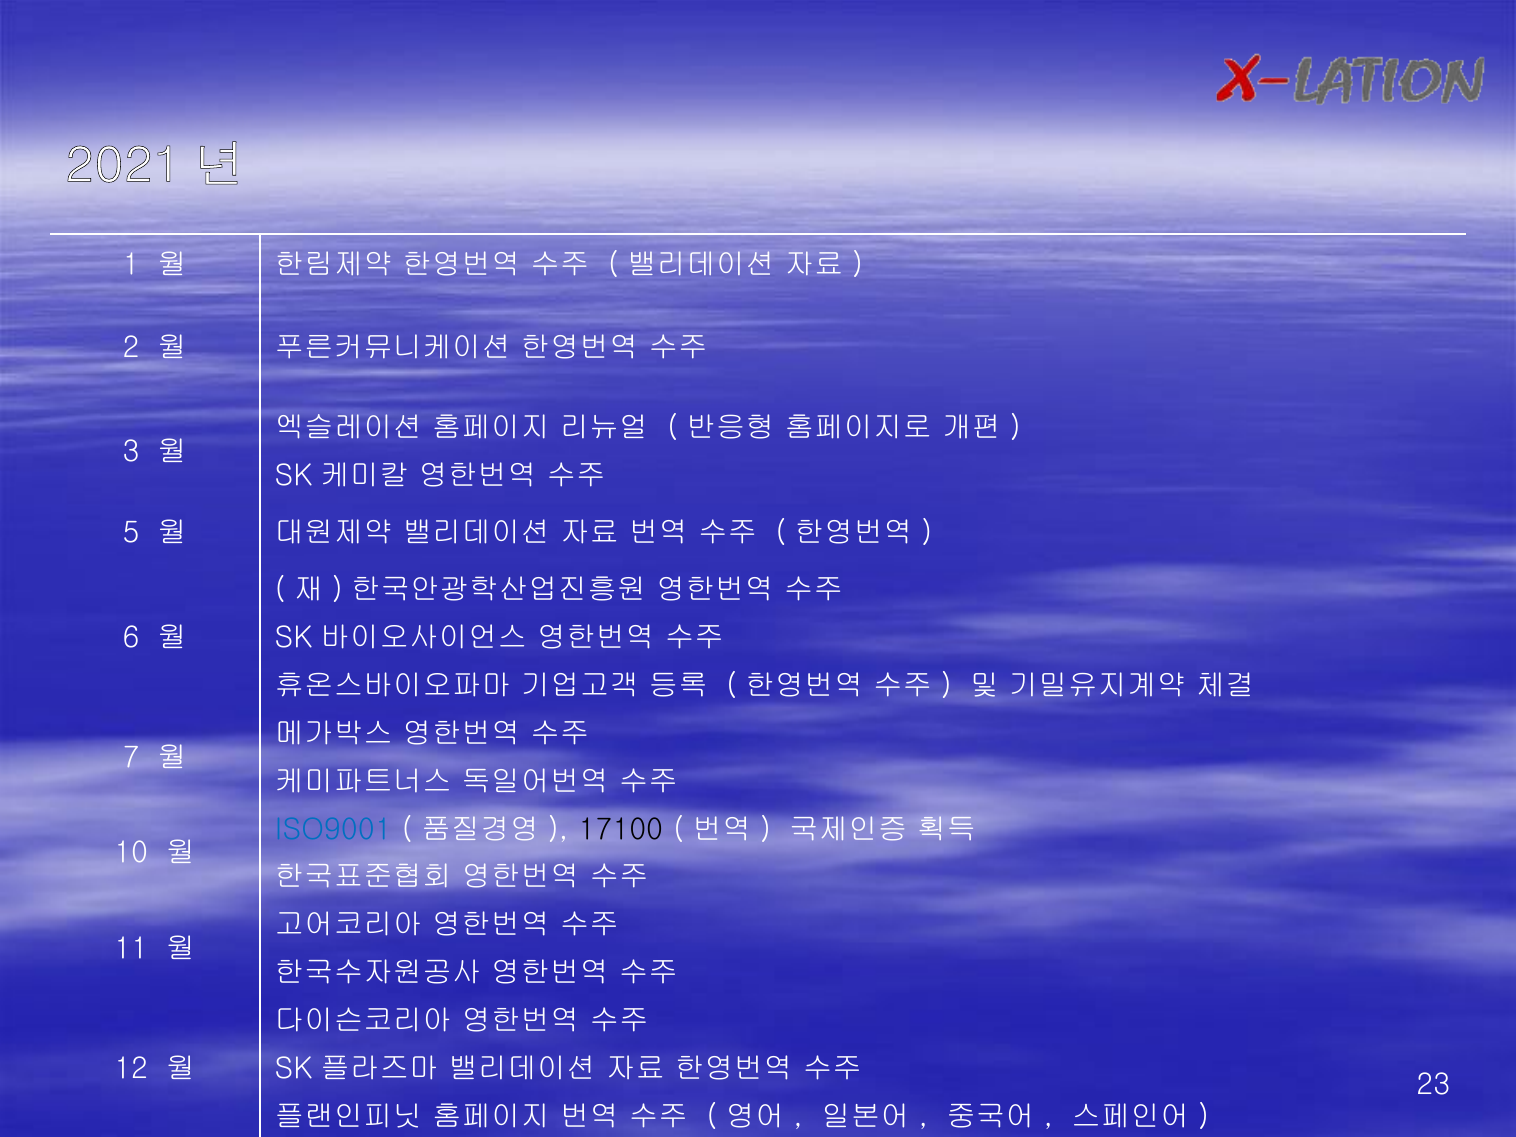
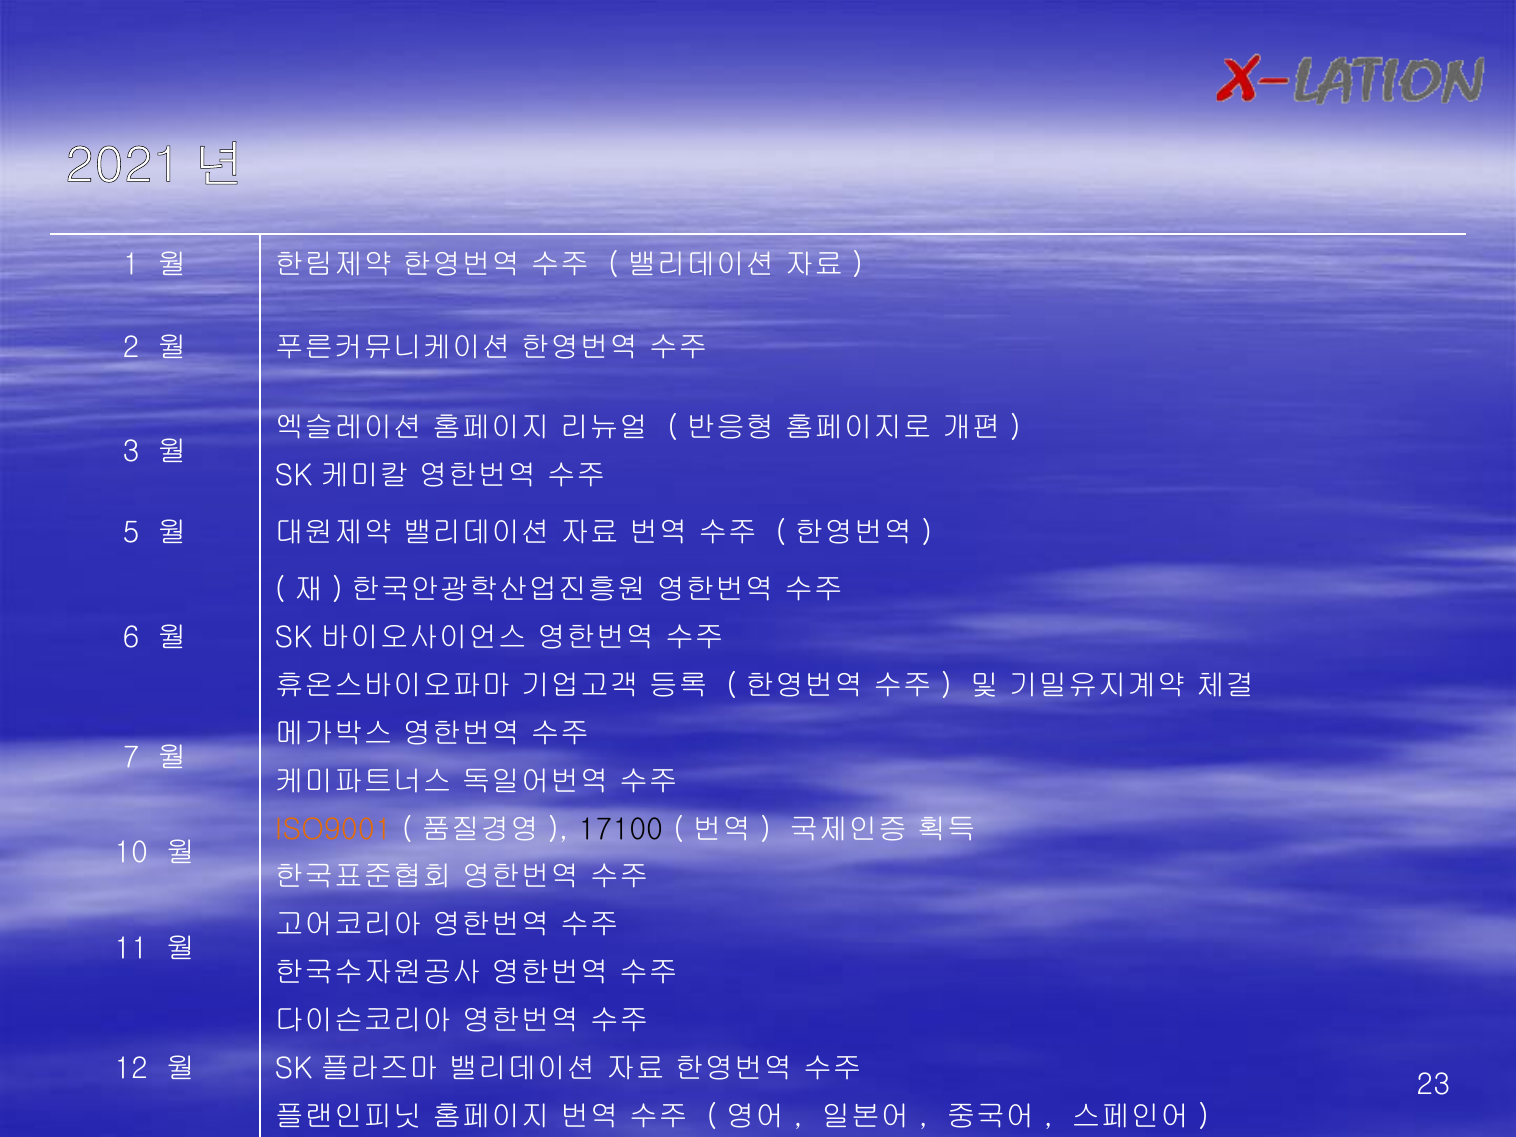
ISO9001 colour: blue -> orange
